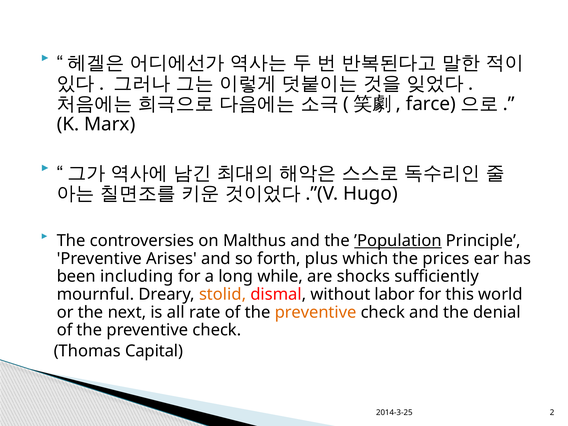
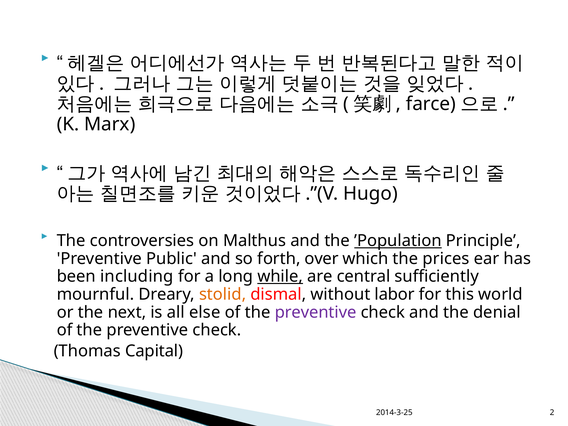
Arises: Arises -> Public
plus: plus -> over
while underline: none -> present
shocks: shocks -> central
rate: rate -> else
preventive at (316, 312) colour: orange -> purple
